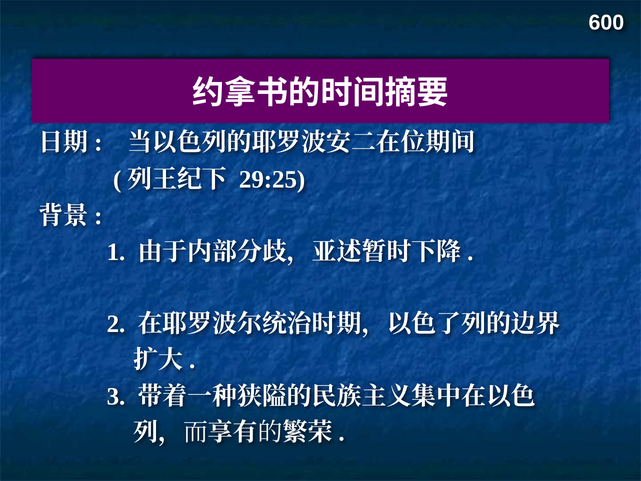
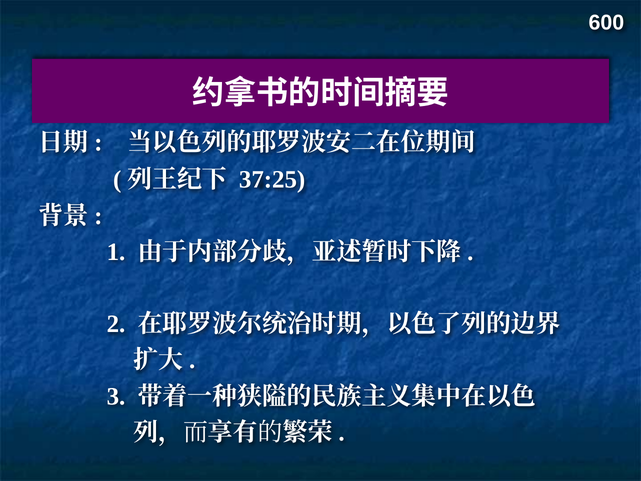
29:25: 29:25 -> 37:25
